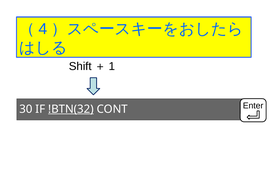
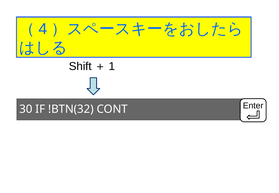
!BTN(32 underline: present -> none
